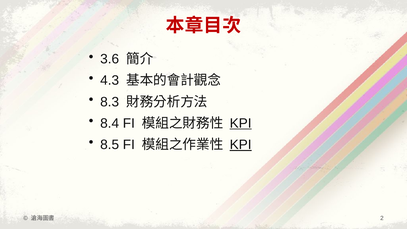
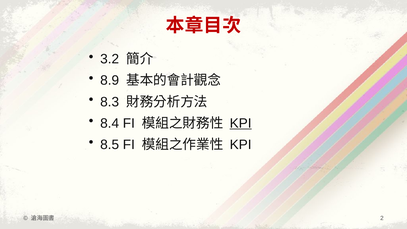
3.6: 3.6 -> 3.2
4.3: 4.3 -> 8.9
KPI at (241, 145) underline: present -> none
